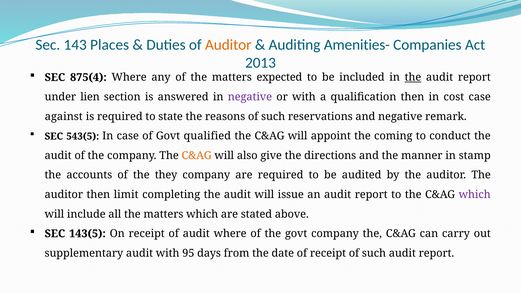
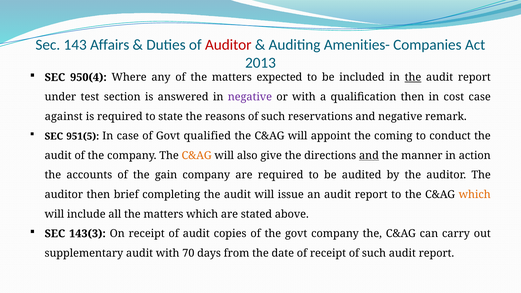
Places: Places -> Affairs
Auditor at (228, 45) colour: orange -> red
875(4: 875(4 -> 950(4
lien: lien -> test
543(5: 543(5 -> 951(5
and at (369, 156) underline: none -> present
stamp: stamp -> action
they: they -> gain
limit: limit -> brief
which at (475, 195) colour: purple -> orange
143(5: 143(5 -> 143(3
audit where: where -> copies
95: 95 -> 70
